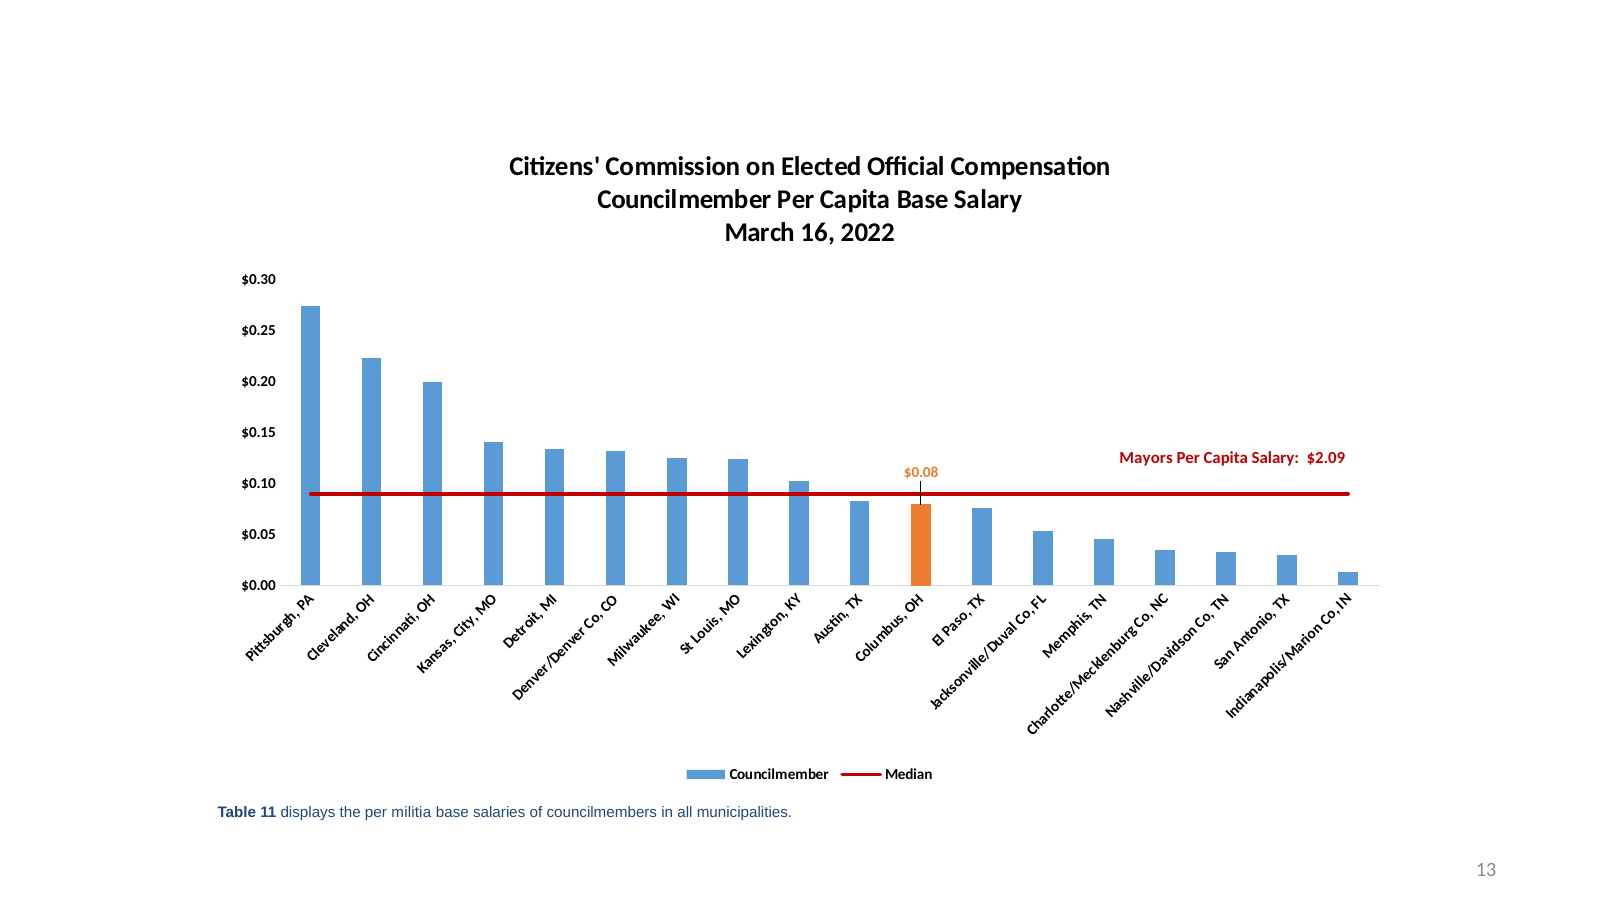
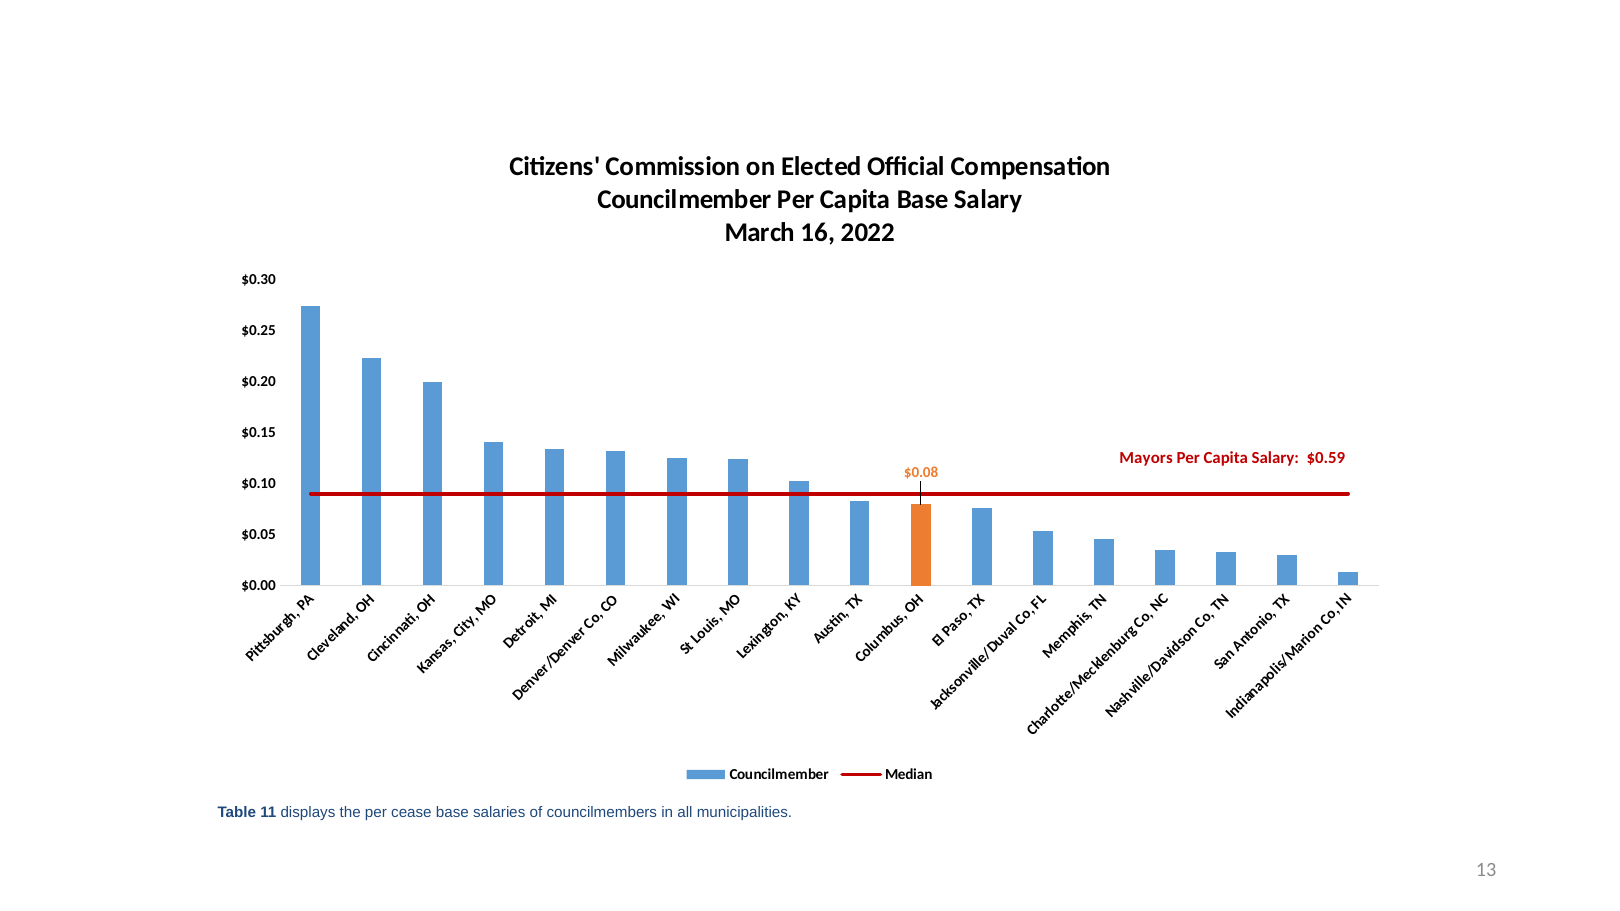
$2.09: $2.09 -> $0.59
militia: militia -> cease
